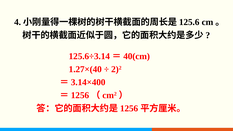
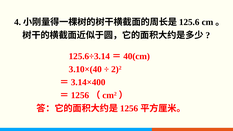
1.27×(40: 1.27×(40 -> 3.10×(40
